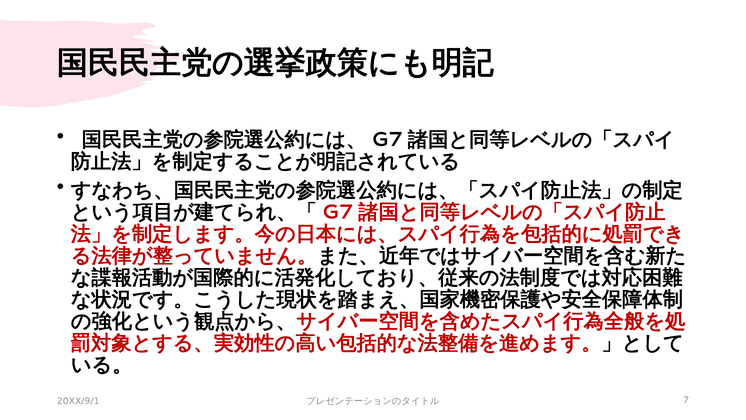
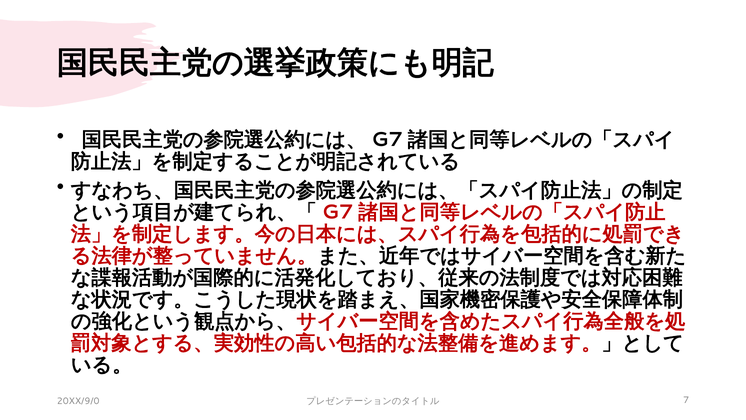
20XX/9/1: 20XX/9/1 -> 20XX/9/0
